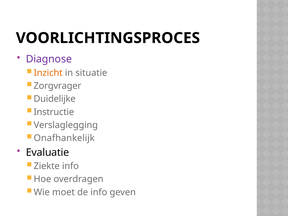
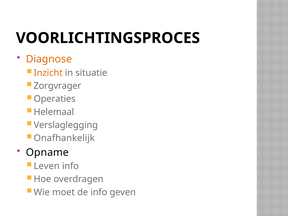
Diagnose colour: purple -> orange
Duidelijke: Duidelijke -> Operaties
Instructie: Instructie -> Helemaal
Evaluatie: Evaluatie -> Opname
Ziekte: Ziekte -> Leven
